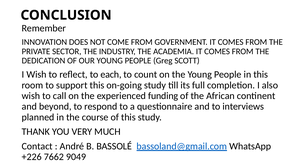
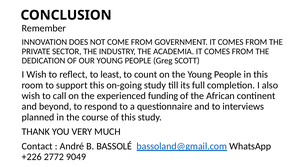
each: each -> least
7662: 7662 -> 2772
